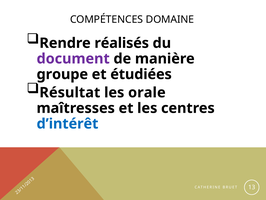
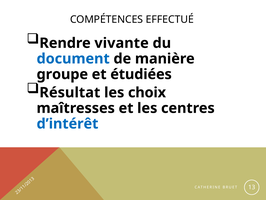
DOMAINE: DOMAINE -> EFFECTUÉ
réalisés: réalisés -> vivante
document colour: purple -> blue
orale: orale -> choix
